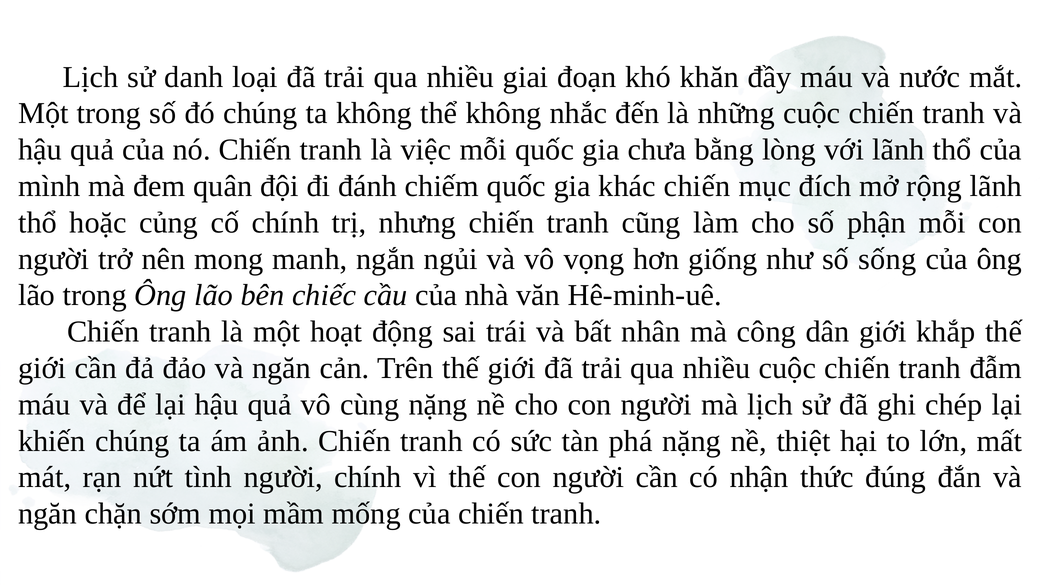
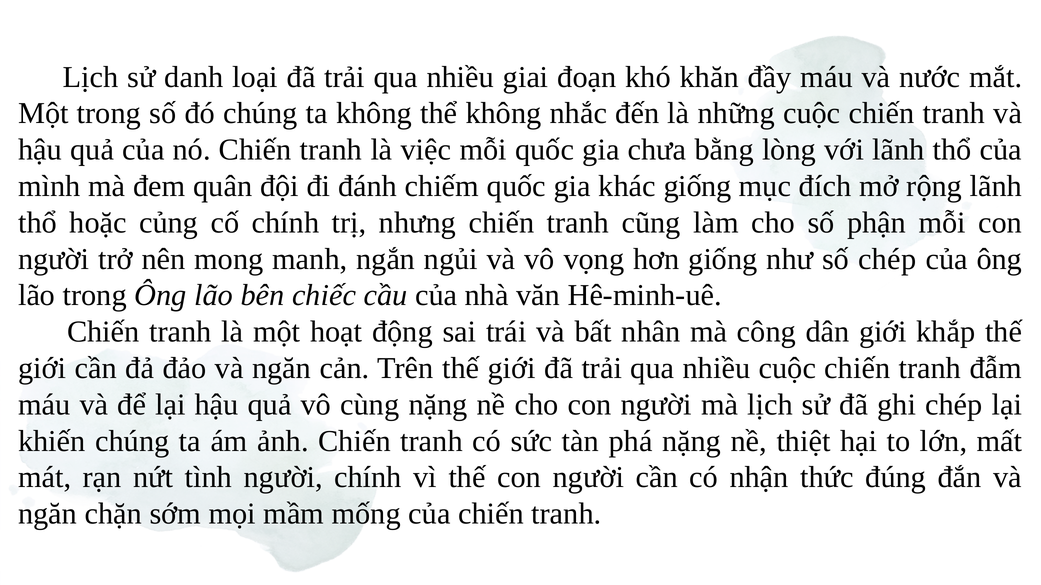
khác chiến: chiến -> giống
số sống: sống -> chép
